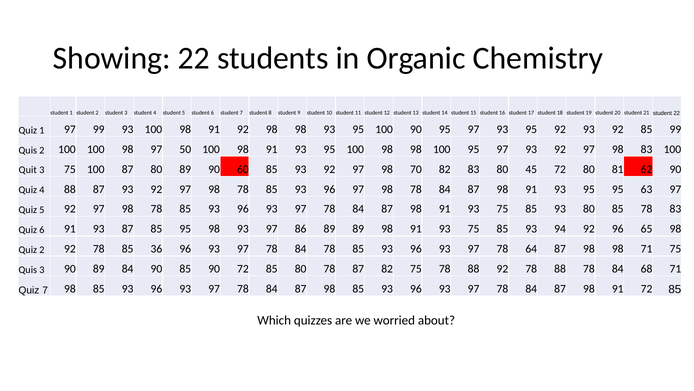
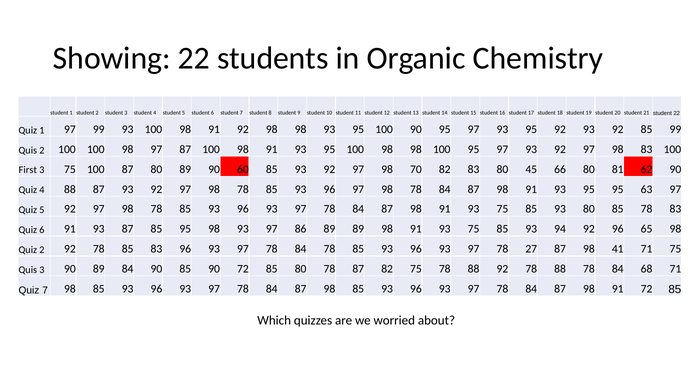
97 50: 50 -> 87
Quit: Quit -> First
45 72: 72 -> 66
85 36: 36 -> 83
64: 64 -> 27
87 98 98: 98 -> 41
